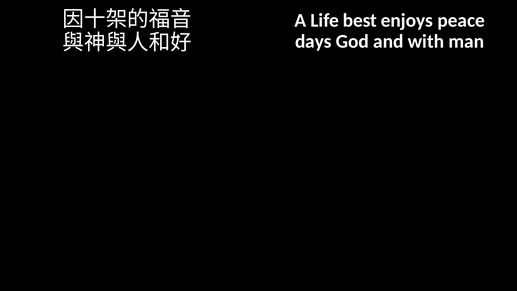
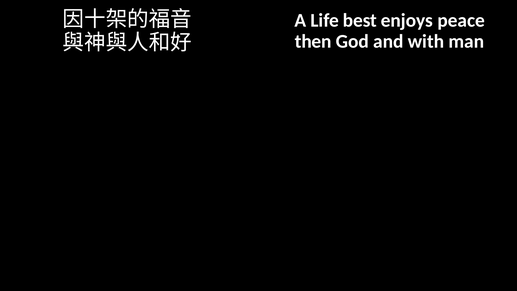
days: days -> then
